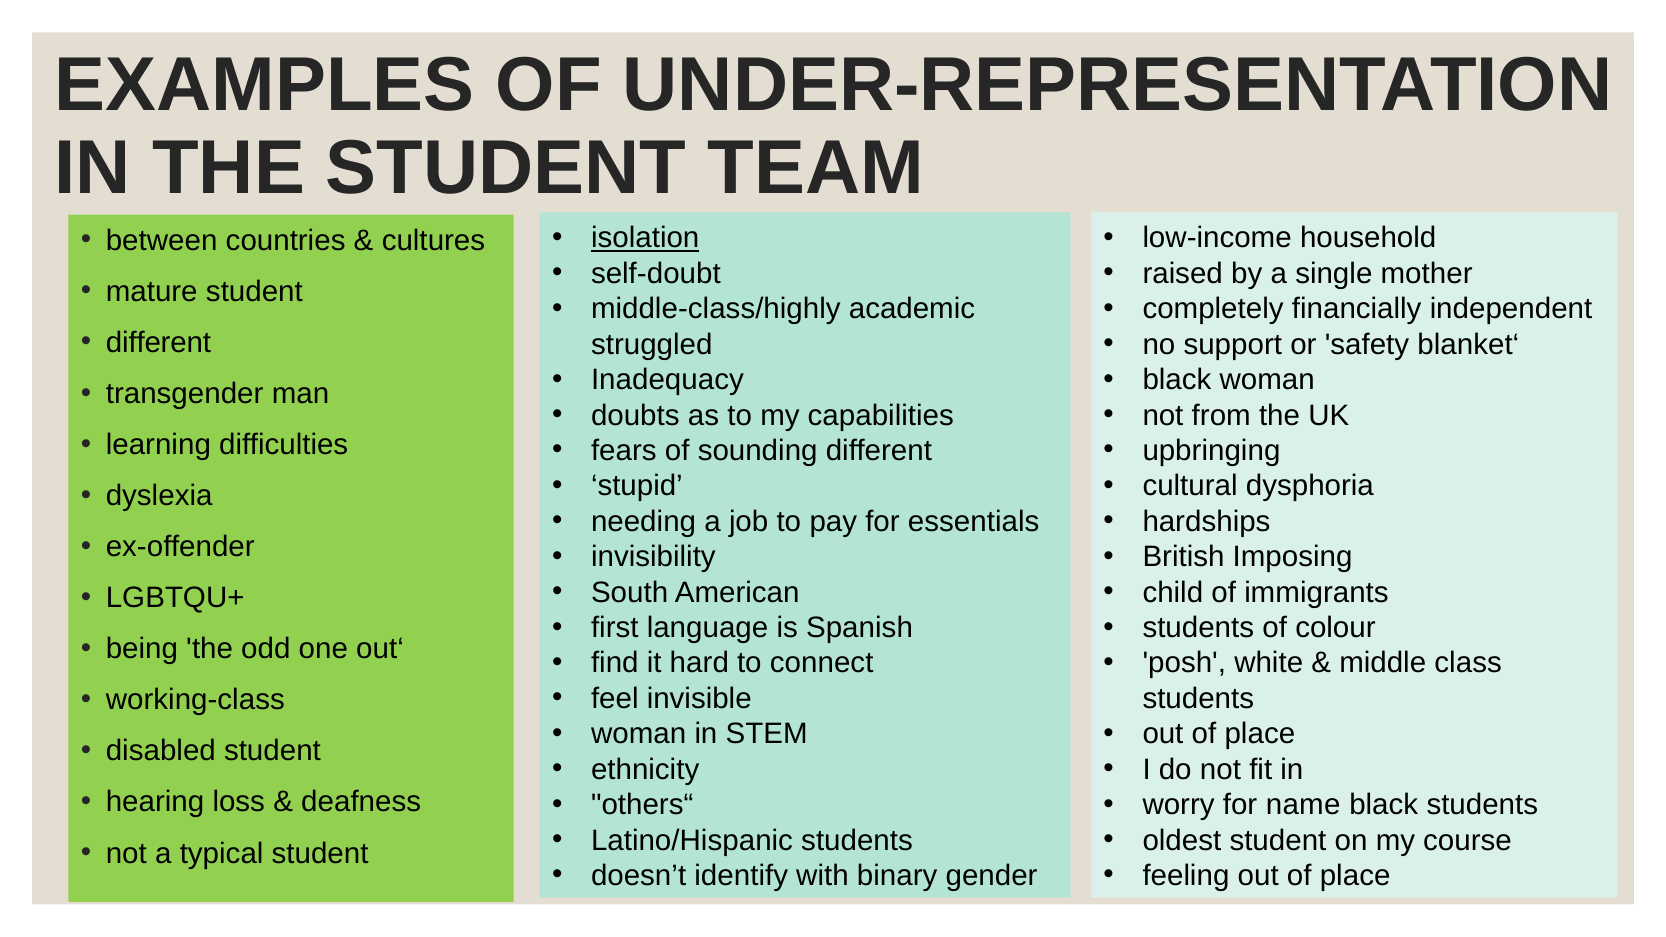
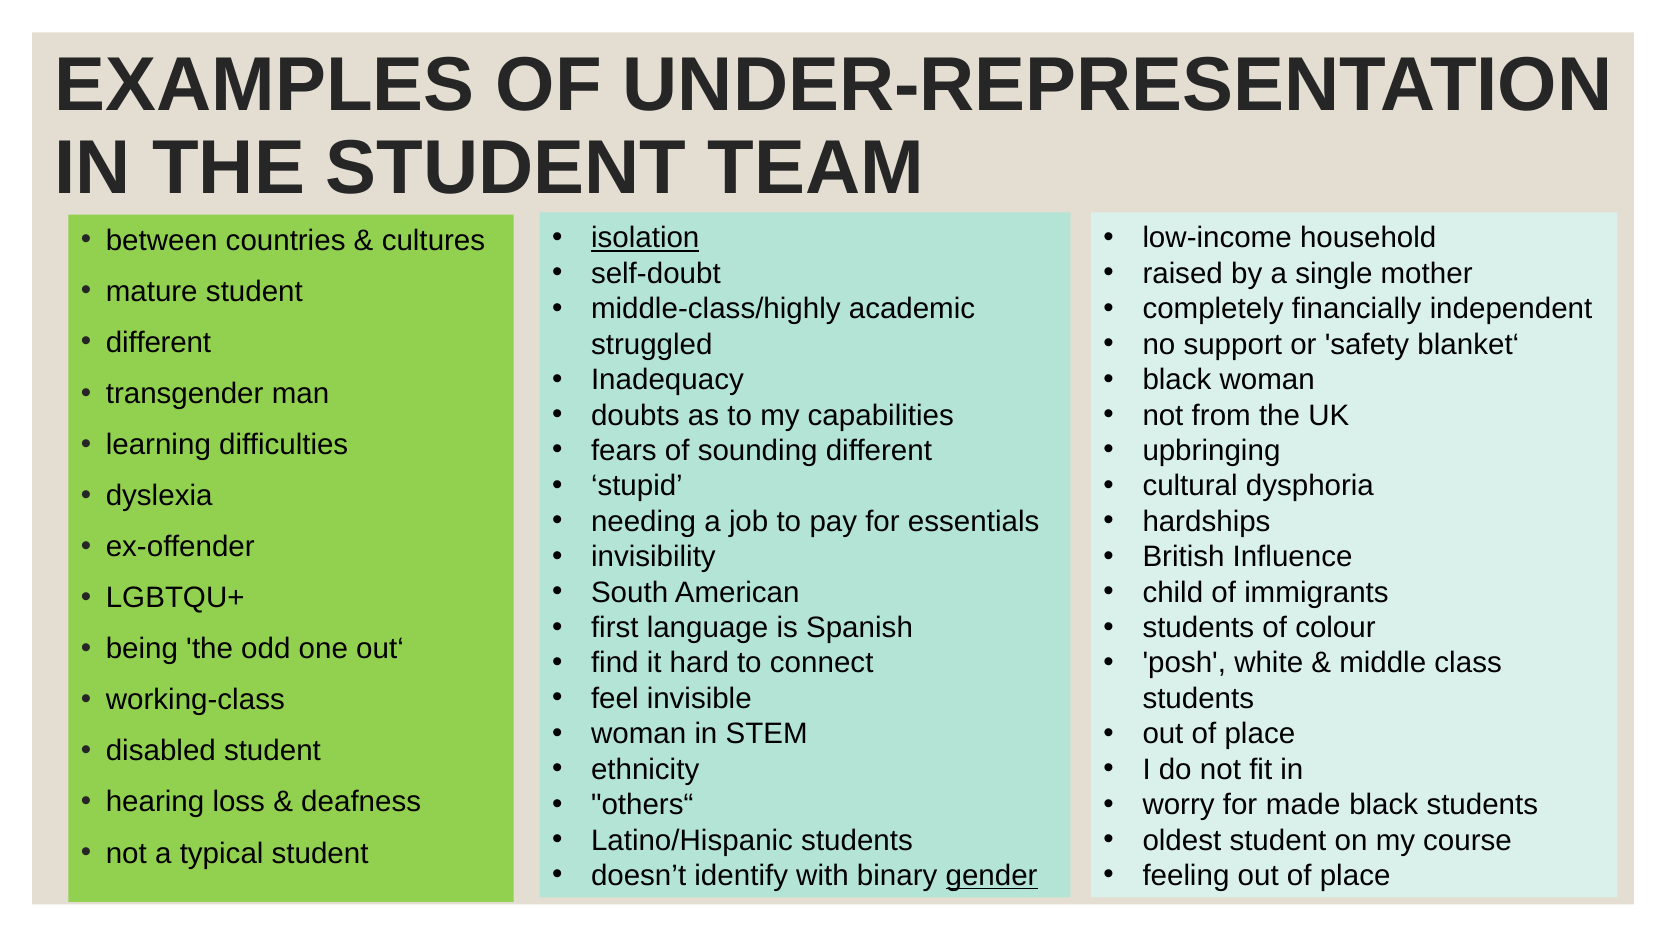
Imposing: Imposing -> Influence
name: name -> made
gender underline: none -> present
